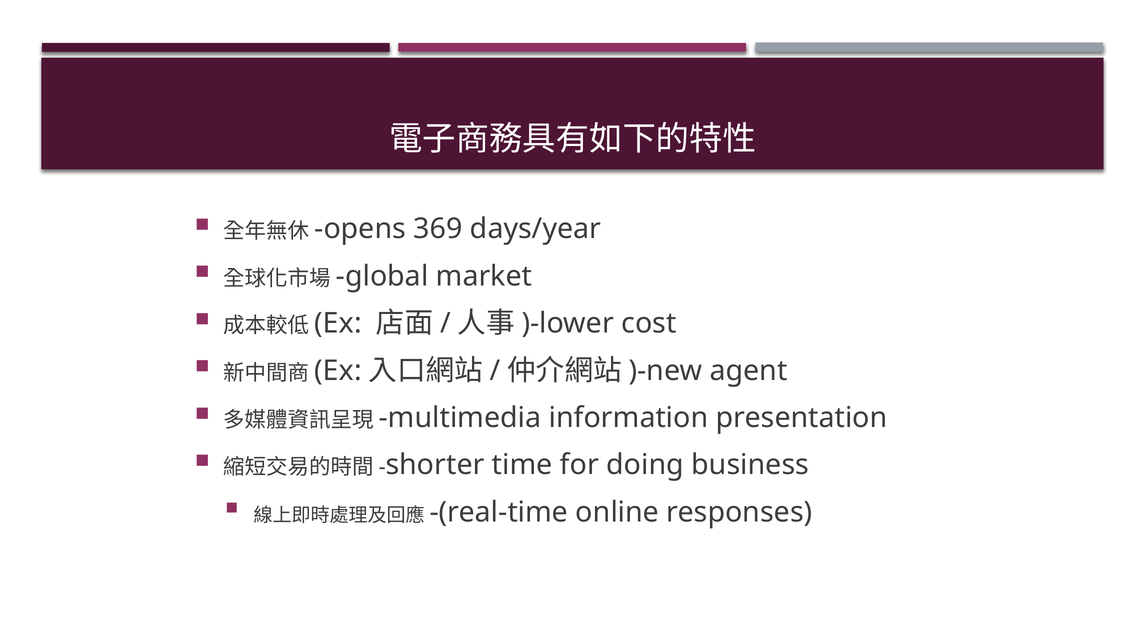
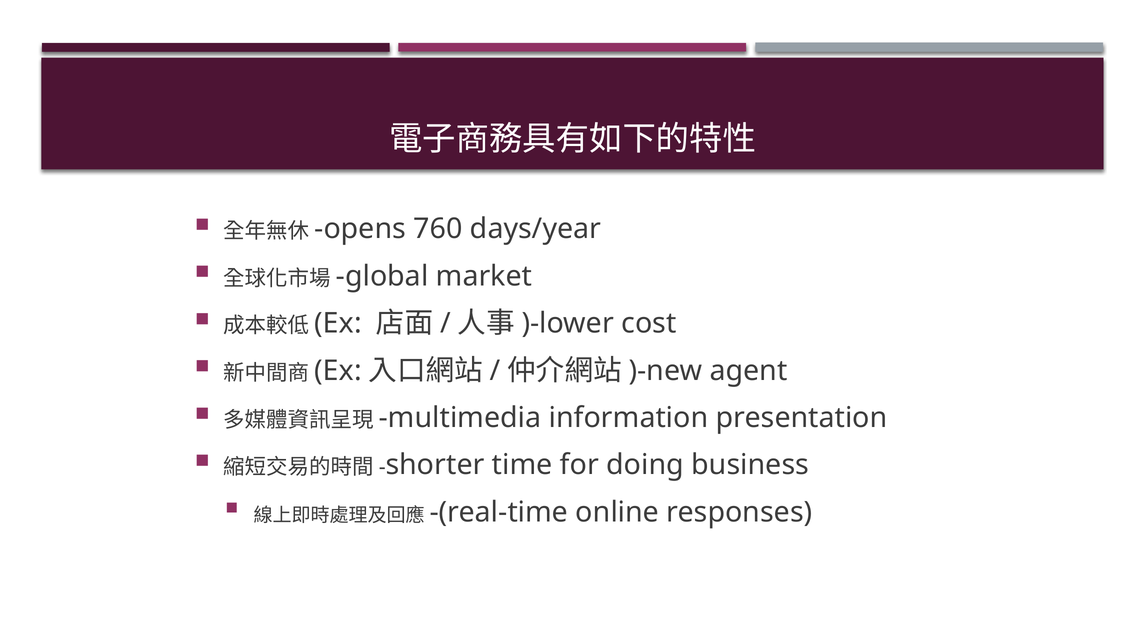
369: 369 -> 760
